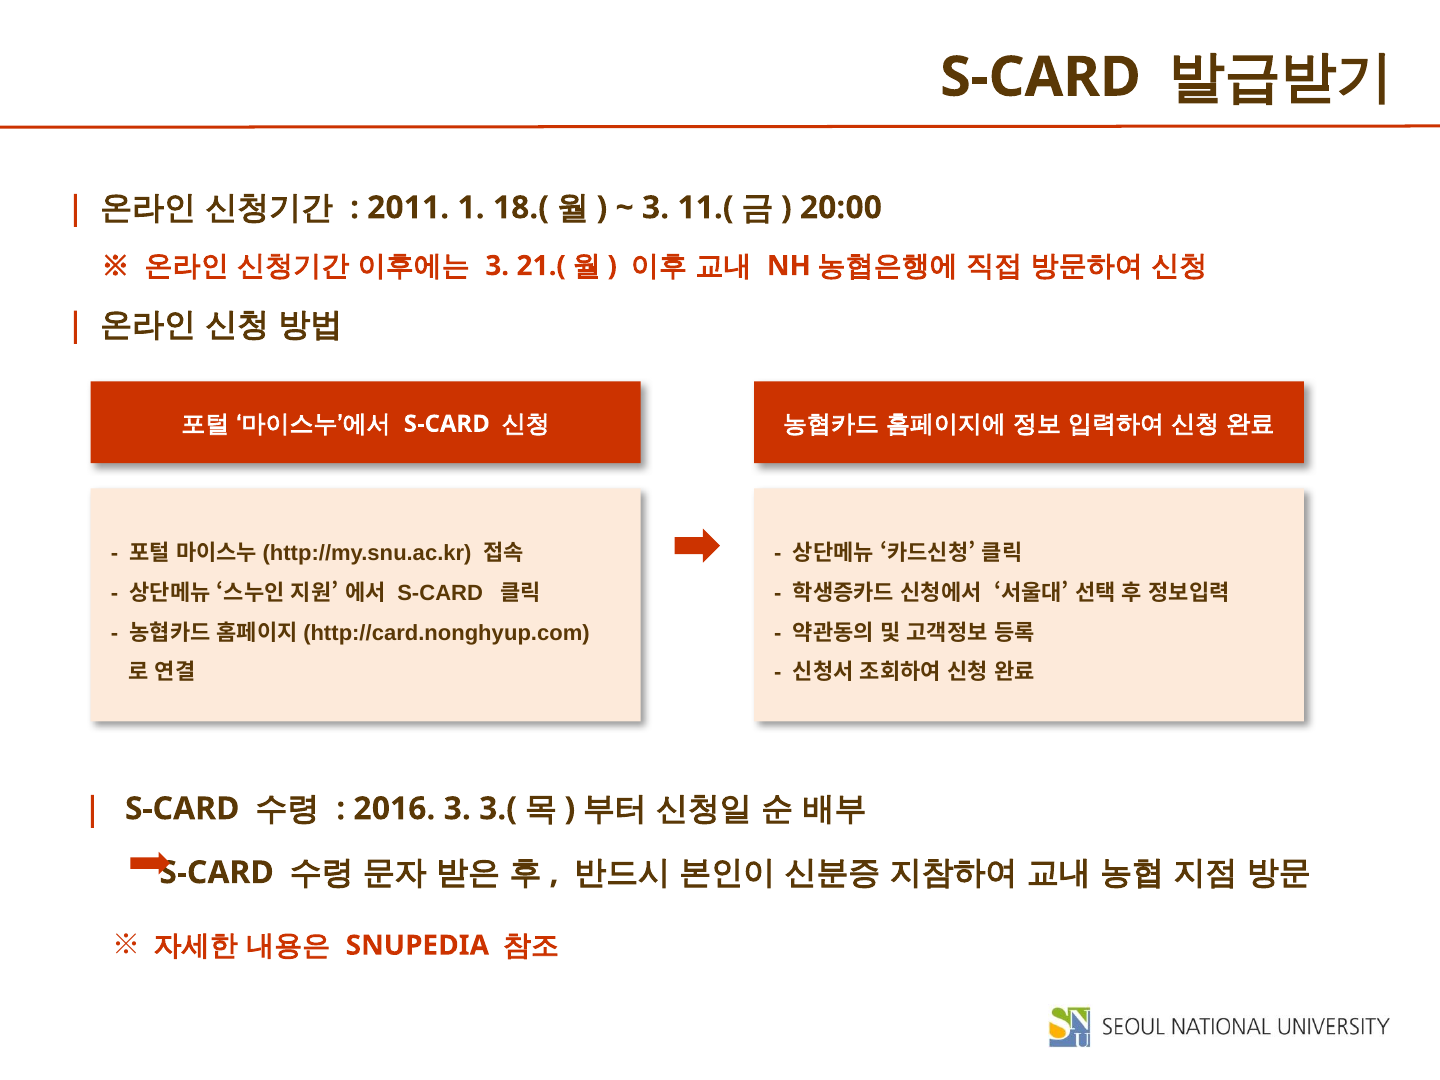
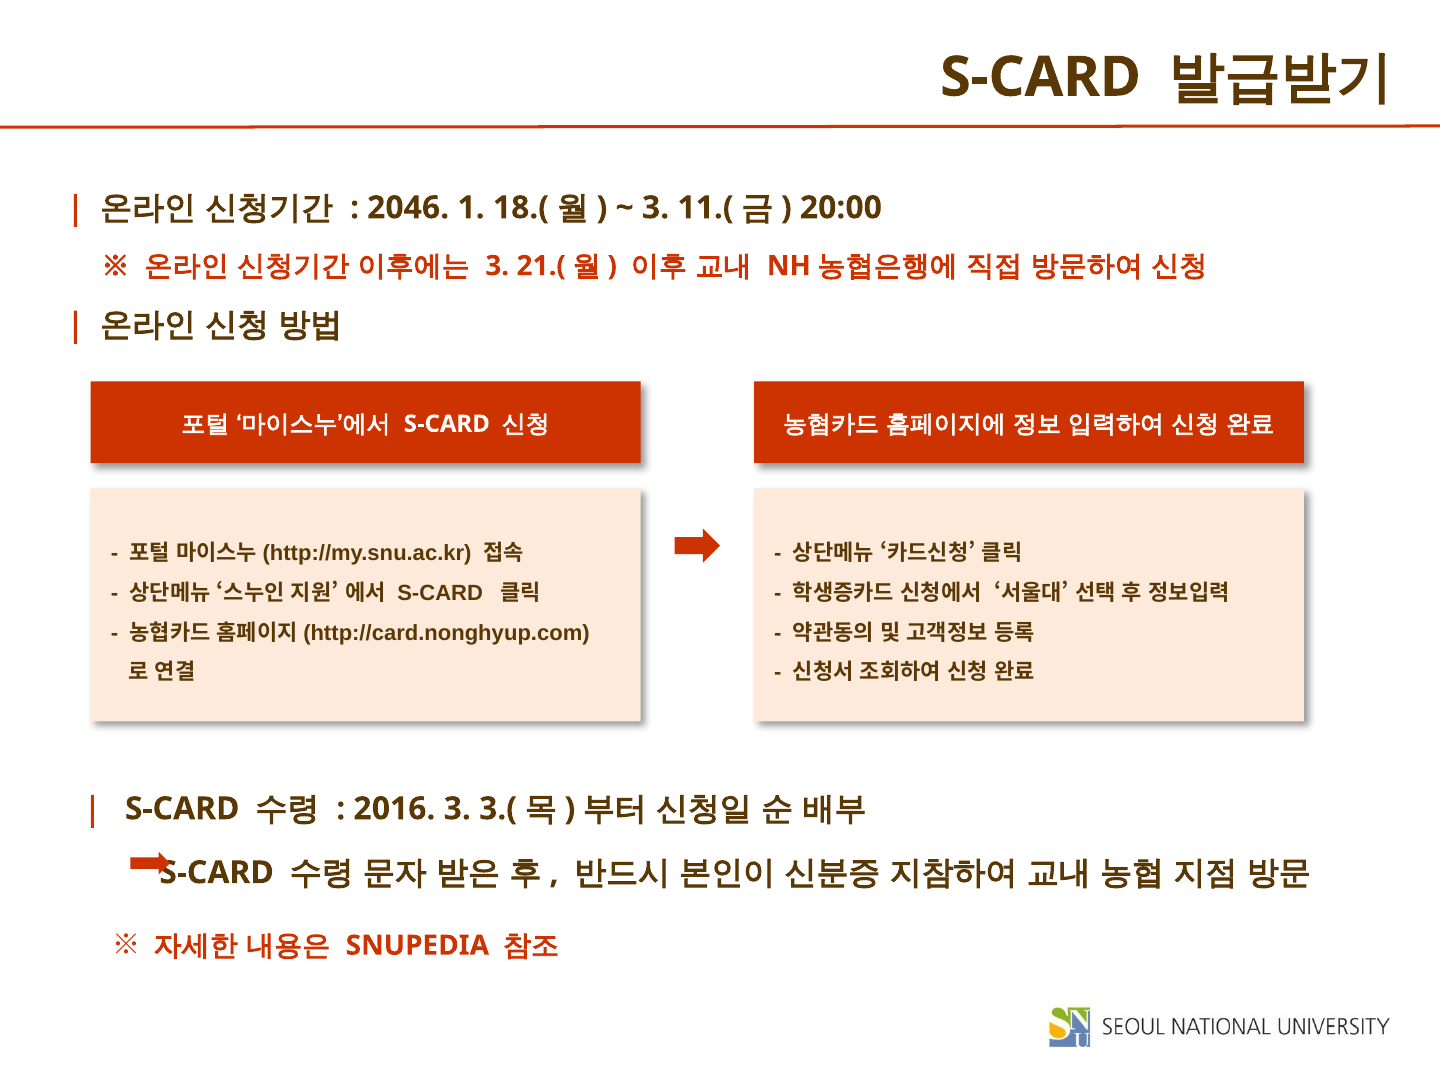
2011: 2011 -> 2046
